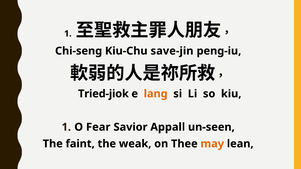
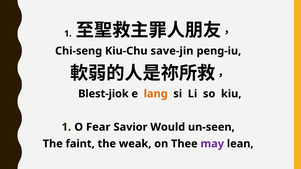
Tried-jiok: Tried-jiok -> Blest-jiok
Appall: Appall -> Would
may colour: orange -> purple
